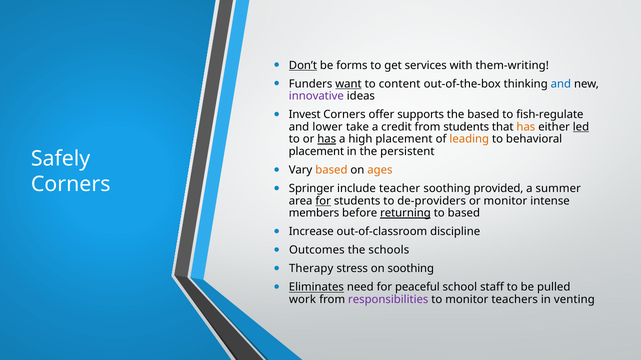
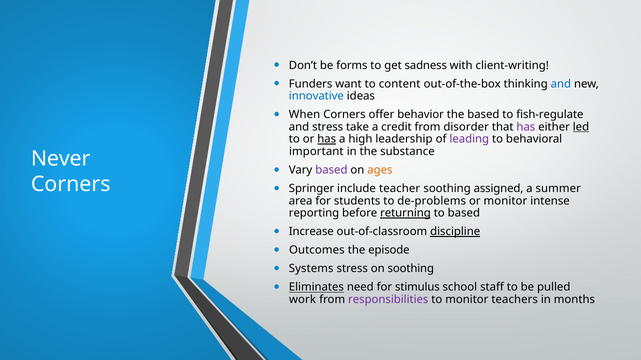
Don’t underline: present -> none
services: services -> sadness
them-writing: them-writing -> client-writing
want underline: present -> none
innovative colour: purple -> blue
Invest: Invest -> When
supports: supports -> behavior
and lower: lower -> stress
from students: students -> disorder
has at (526, 127) colour: orange -> purple
high placement: placement -> leadership
leading colour: orange -> purple
placement at (316, 152): placement -> important
persistent: persistent -> substance
Safely: Safely -> Never
based at (331, 170) colour: orange -> purple
provided: provided -> assigned
for at (323, 201) underline: present -> none
de-providers: de-providers -> de-problems
members: members -> reporting
discipline underline: none -> present
schools: schools -> episode
Therapy: Therapy -> Systems
peaceful: peaceful -> stimulus
venting: venting -> months
